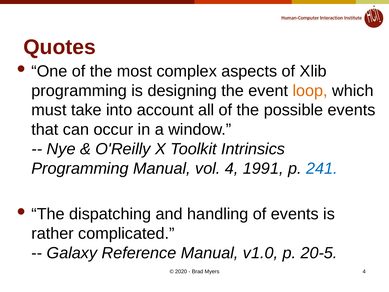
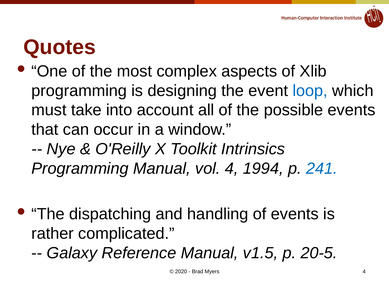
loop colour: orange -> blue
1991: 1991 -> 1994
v1.0: v1.0 -> v1.5
